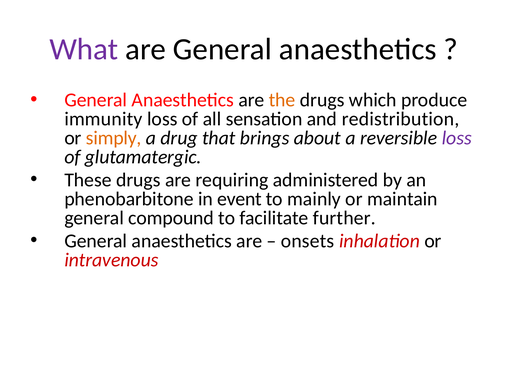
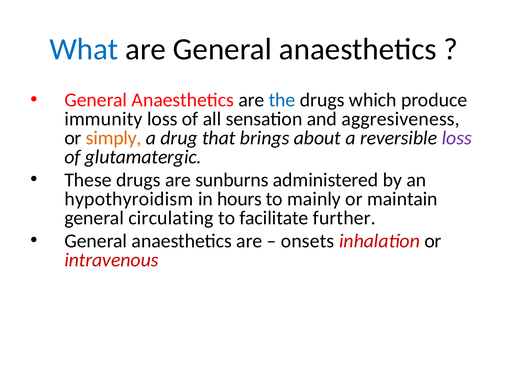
What colour: purple -> blue
the colour: orange -> blue
redistribution: redistribution -> aggresiveness
requiring: requiring -> sunburns
phenobarbitone: phenobarbitone -> hypothyroidism
event: event -> hours
compound: compound -> circulating
